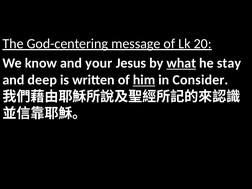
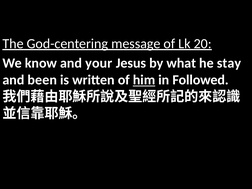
what underline: present -> none
deep: deep -> been
Consider: Consider -> Followed
